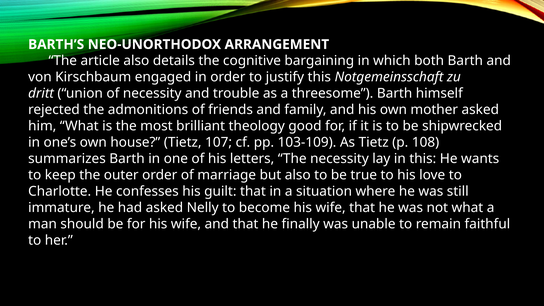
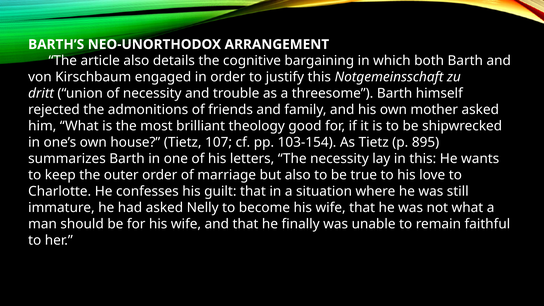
103-109: 103-109 -> 103-154
108: 108 -> 895
